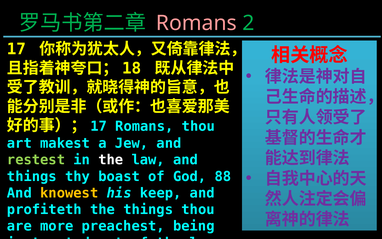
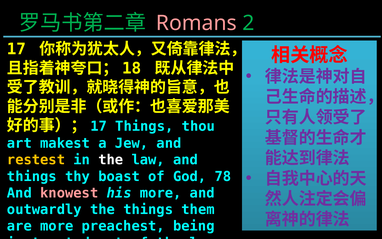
Romans at (144, 126): Romans -> Things
restest colour: light green -> yellow
88: 88 -> 78
knowest colour: yellow -> pink
his keep: keep -> more
profiteth: profiteth -> outwardly
things thou: thou -> them
